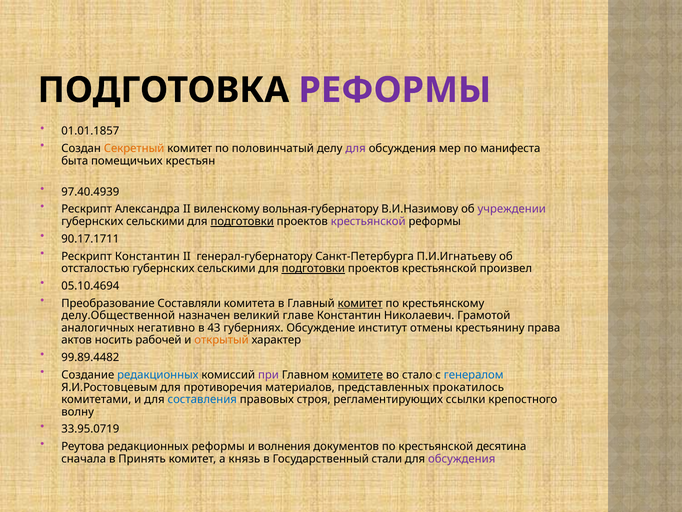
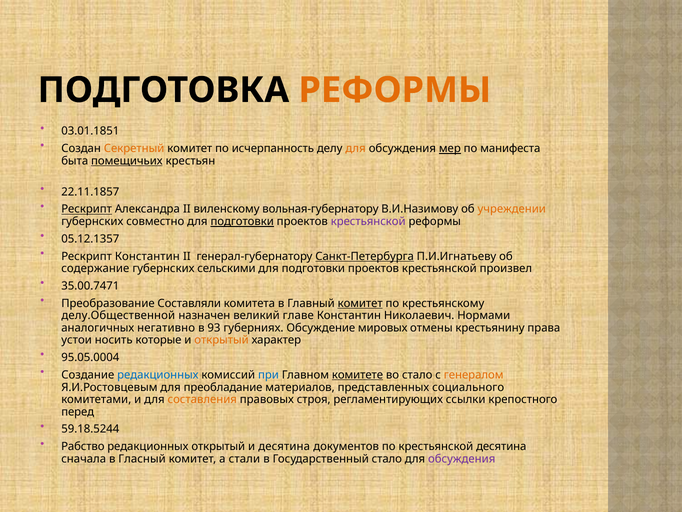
РЕФОРМЫ at (395, 90) colour: purple -> orange
01.01.1857: 01.01.1857 -> 03.01.1851
половинчатый: половинчатый -> исчерпанность
для at (356, 148) colour: purple -> orange
мер underline: none -> present
помещичьих underline: none -> present
97.40.4939: 97.40.4939 -> 22.11.1857
Рескрипт at (87, 209) underline: none -> present
учреждении colour: purple -> orange
сельскими at (155, 221): сельскими -> совместно
90.17.1711: 90.17.1711 -> 05.12.1357
Санкт-Петербурга underline: none -> present
отсталостью: отсталостью -> содержание
подготовки at (313, 268) underline: present -> none
05.10.4694: 05.10.4694 -> 35.00.7471
Грамотой: Грамотой -> Нормами
43: 43 -> 93
институт: институт -> мировых
актов: актов -> устои
рабочей: рабочей -> которые
99.89.4482: 99.89.4482 -> 95.05.0004
при colour: purple -> blue
генералом colour: blue -> orange
противоречия: противоречия -> преобладание
прокатилось: прокатилось -> социального
составления colour: blue -> orange
волну: волну -> перед
33.95.0719: 33.95.0719 -> 59.18.5244
Реутова: Реутова -> Рабство
редакционных реформы: реформы -> открытый
и волнения: волнения -> десятина
Принять: Принять -> Гласный
князь: князь -> стали
Государственный стали: стали -> стало
